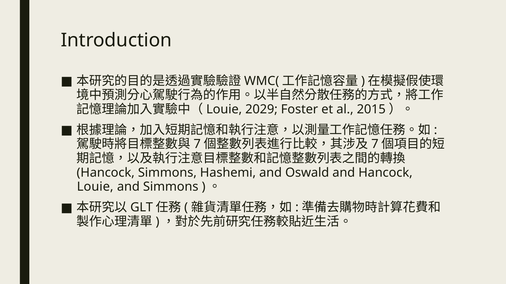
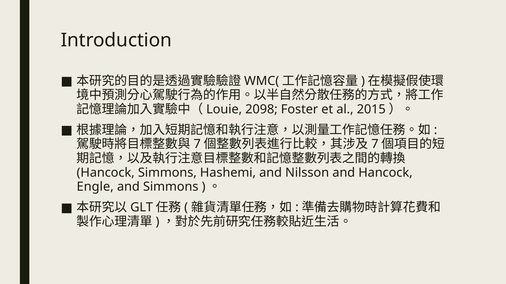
2029: 2029 -> 2098
Oswald: Oswald -> Nilsson
Louie at (95, 187): Louie -> Engle
